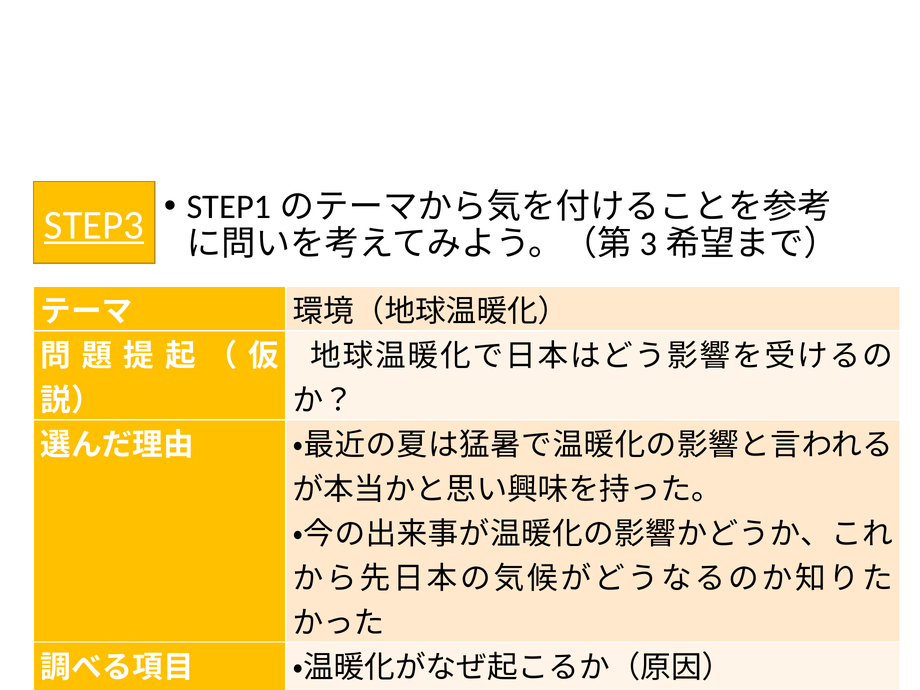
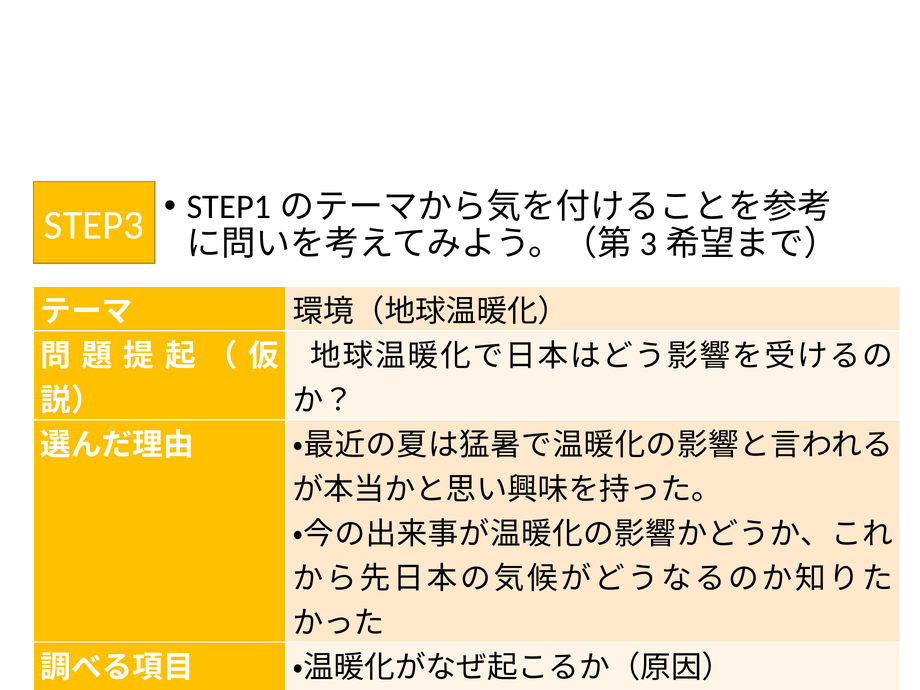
STEP3 underline: present -> none
